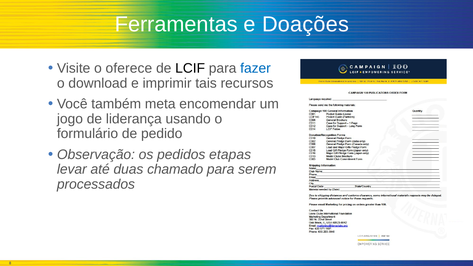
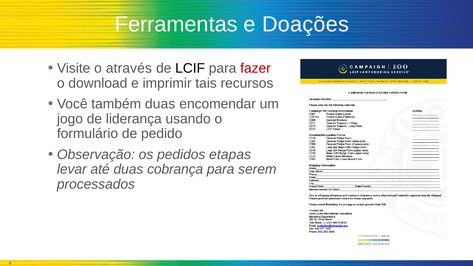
oferece: oferece -> através
fazer colour: blue -> red
também meta: meta -> duas
chamado: chamado -> cobrança
